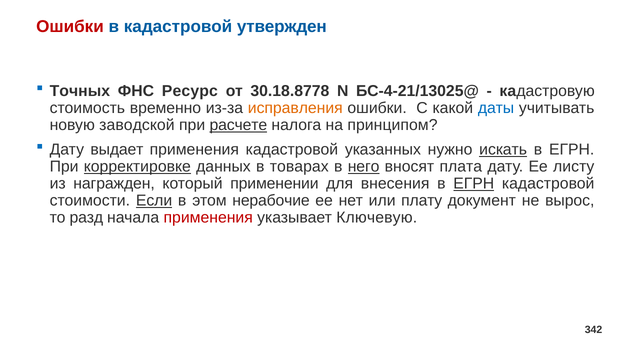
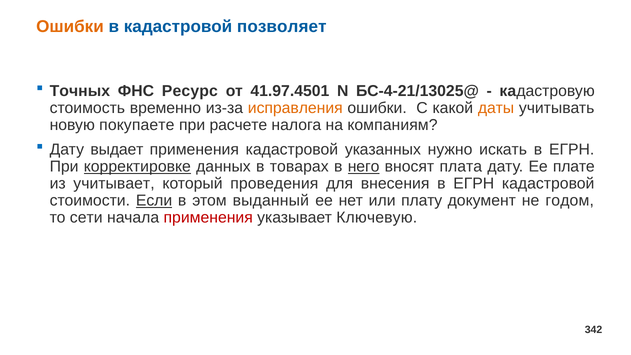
Ошибки at (70, 26) colour: red -> orange
утвержден: утвержден -> позволяет
30.18.8778: 30.18.8778 -> 41.97.4501
даты colour: blue -> orange
заводской: заводской -> покупаете
расчете underline: present -> none
принципом: принципом -> компаниям
искать underline: present -> none
листу: листу -> плате
награжден: награжден -> учитывает
применении: применении -> проведения
ЕГРН at (474, 184) underline: present -> none
нерабочие: нерабочие -> выданный
вырос: вырос -> годом
разд: разд -> сети
